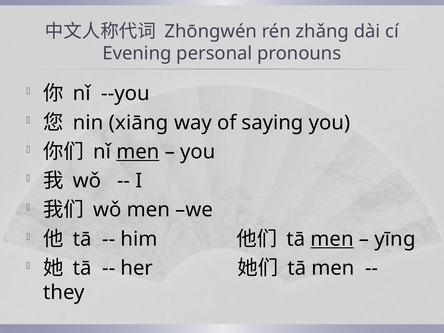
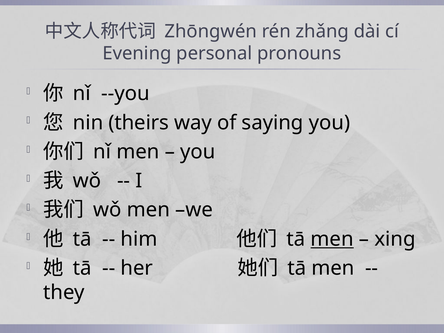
xiāng: xiāng -> theirs
men at (138, 152) underline: present -> none
yīng: yīng -> xing
